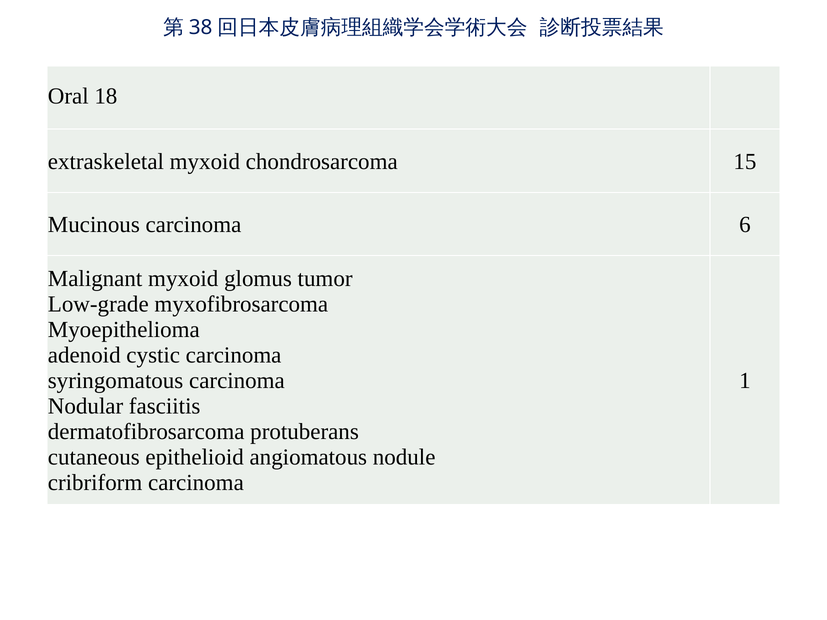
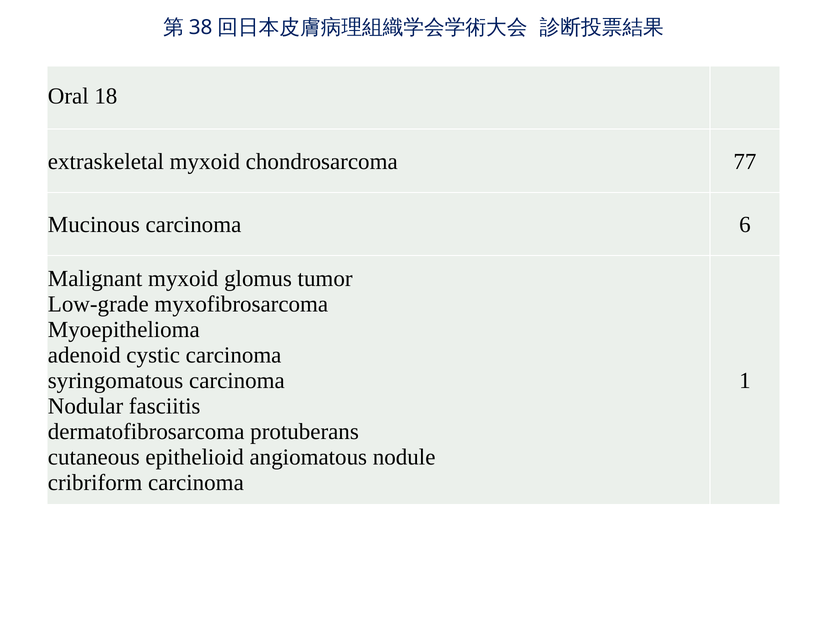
15: 15 -> 77
